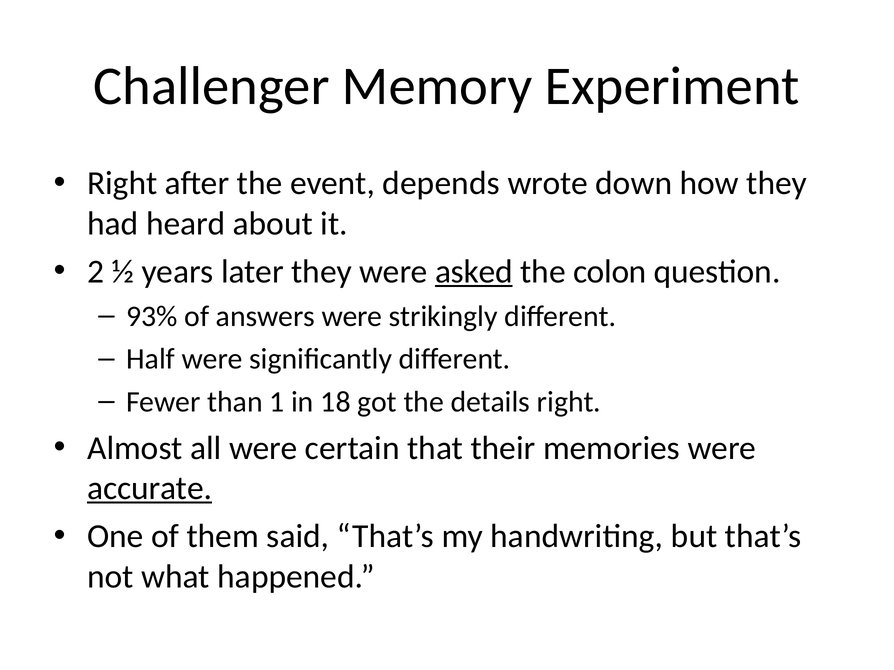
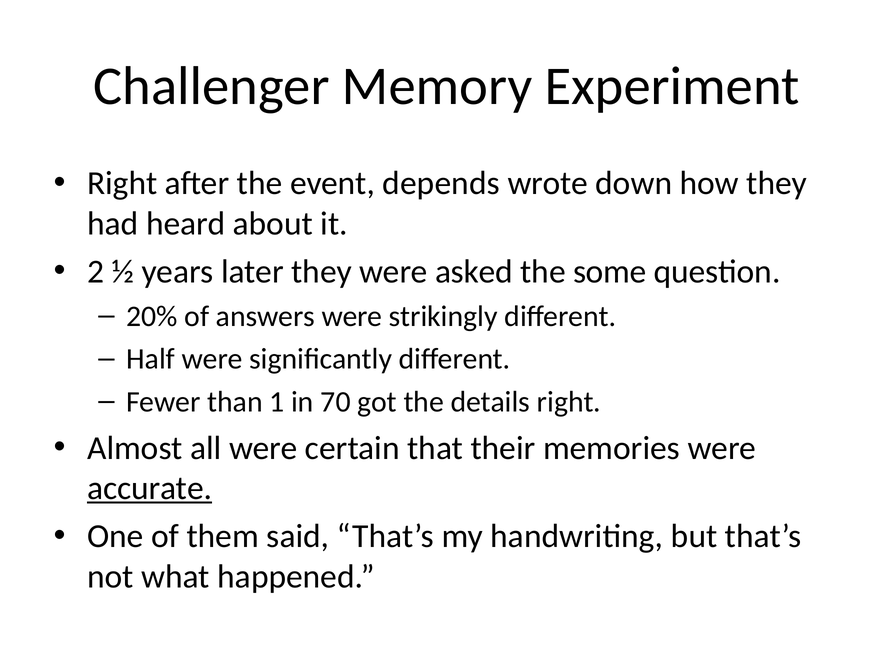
asked underline: present -> none
colon: colon -> some
93%: 93% -> 20%
18: 18 -> 70
